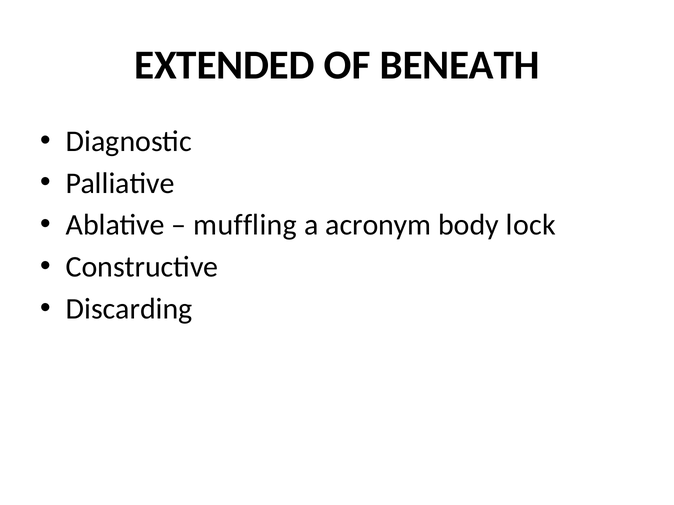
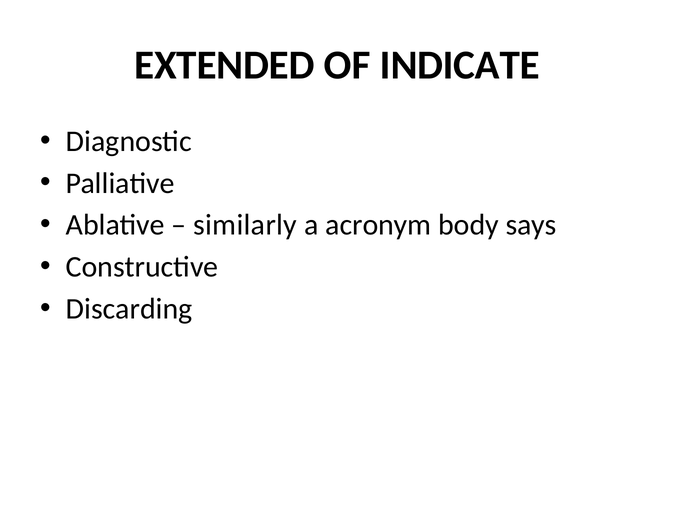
BENEATH: BENEATH -> INDICATE
muffling: muffling -> similarly
lock: lock -> says
